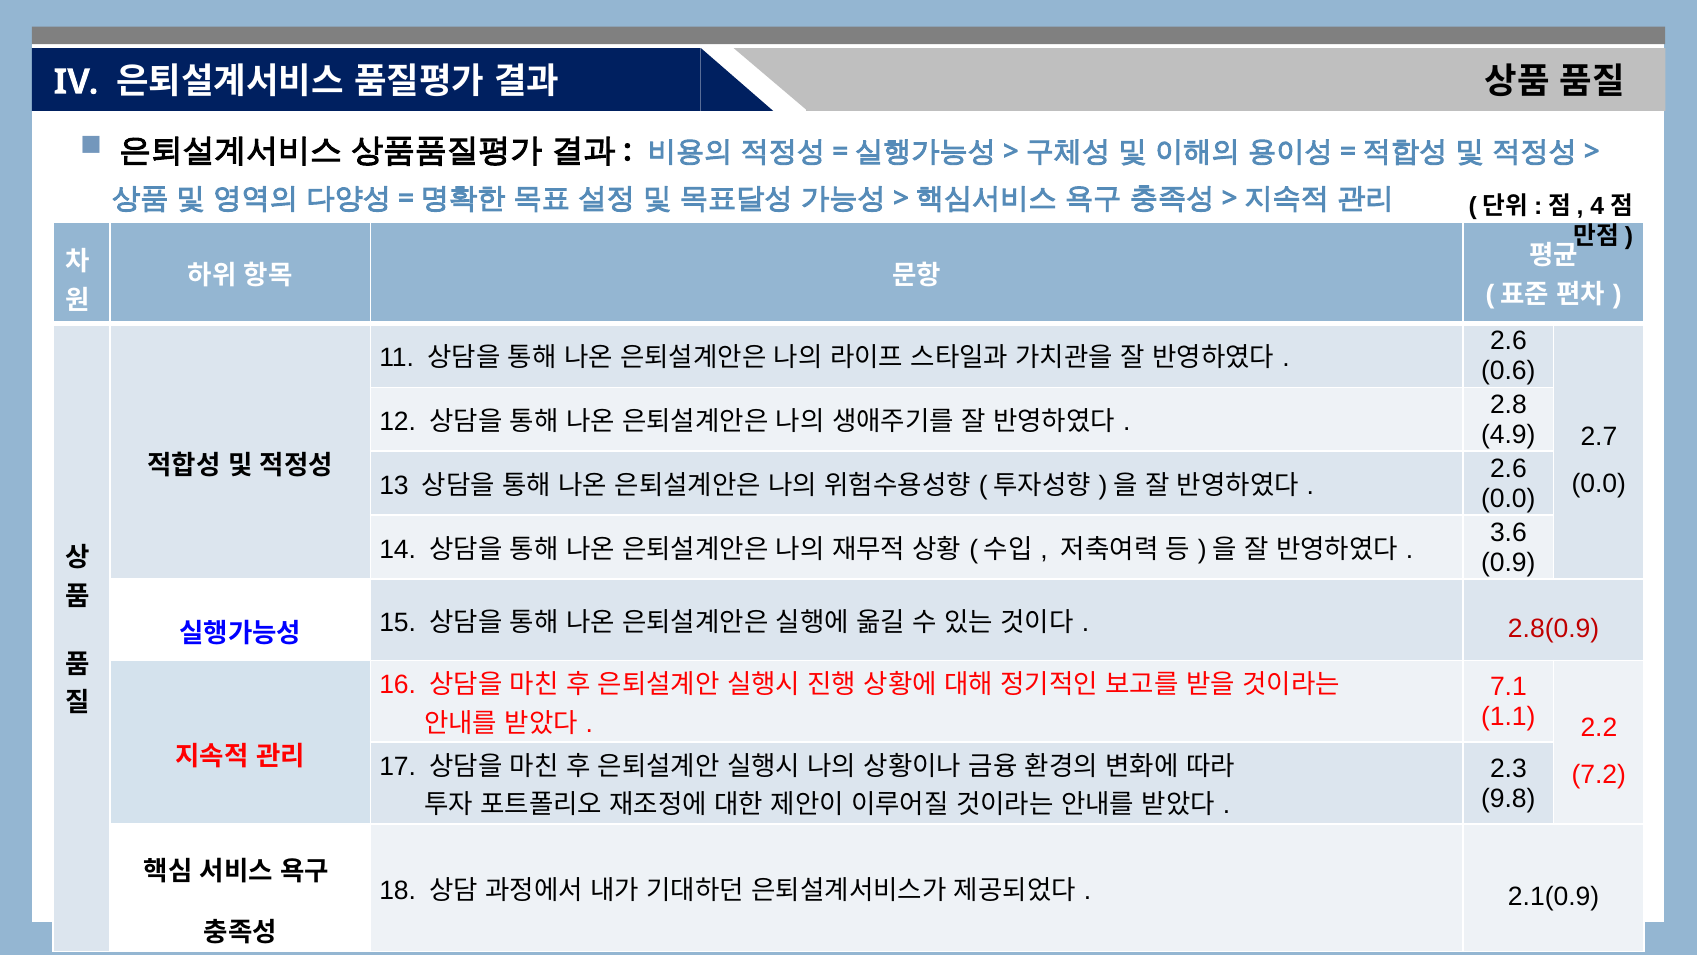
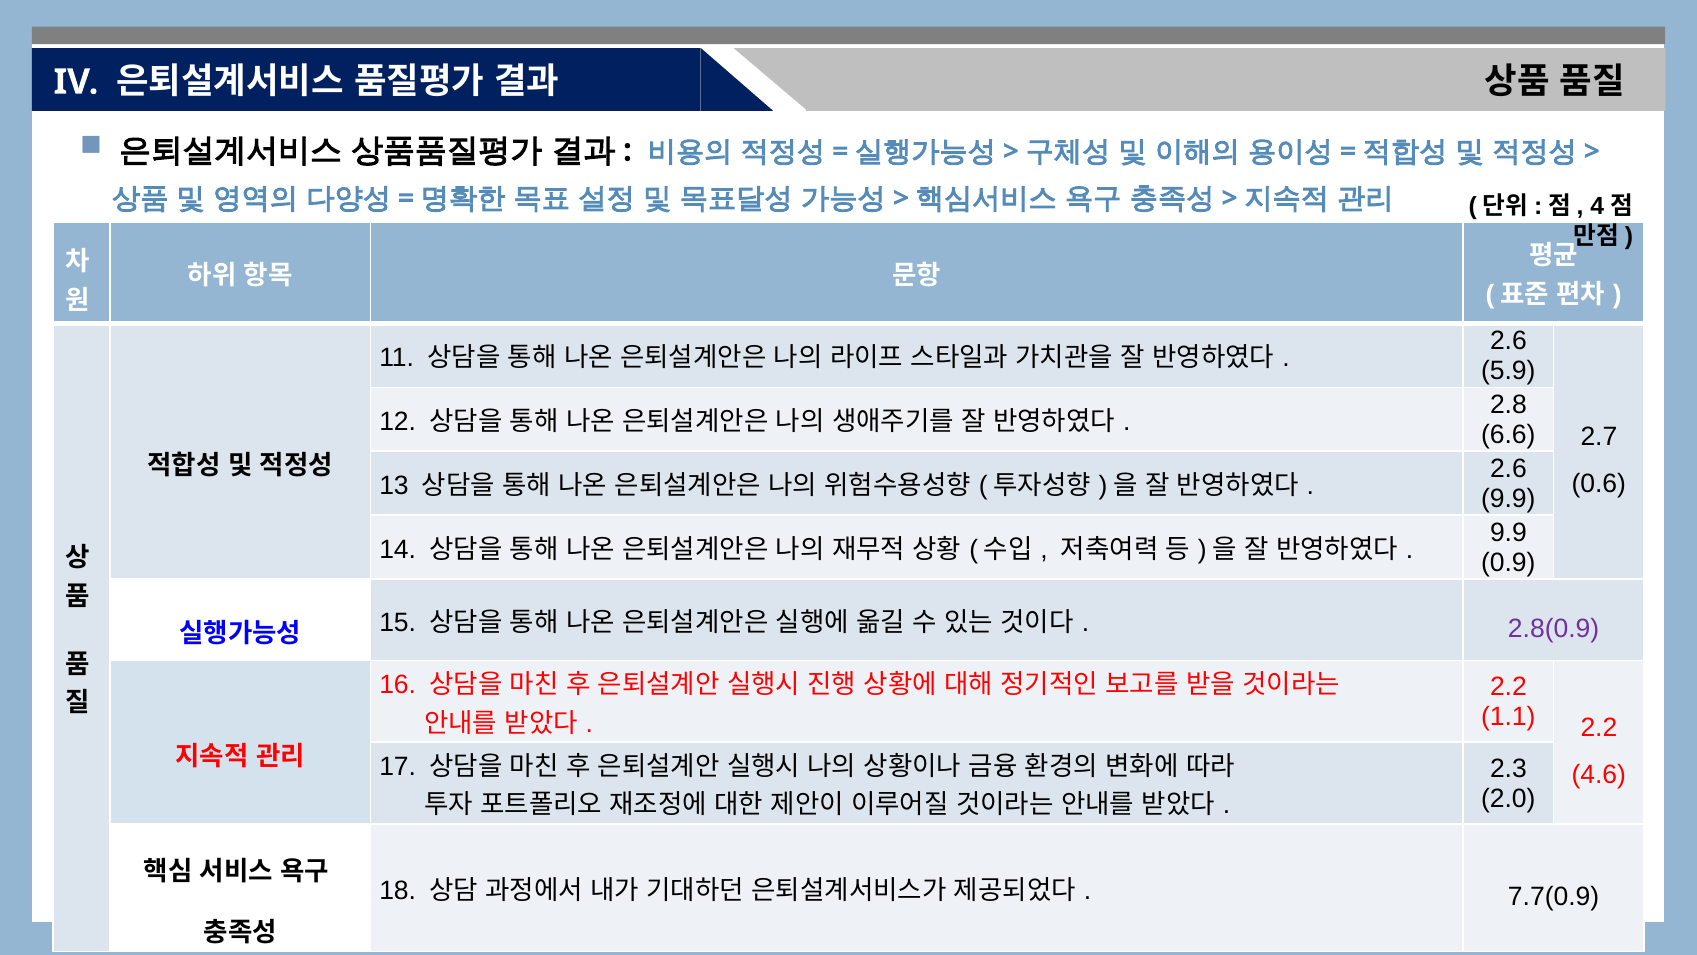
0.6: 0.6 -> 5.9
4.9: 4.9 -> 6.6
0.0 at (1599, 484): 0.0 -> 0.6
0.0 at (1508, 498): 0.0 -> 9.9
3.6 at (1508, 533): 3.6 -> 9.9
2.8(0.9 colour: red -> purple
7.1 at (1508, 687): 7.1 -> 2.2
7.2: 7.2 -> 4.6
9.8: 9.8 -> 2.0
2.1(0.9: 2.1(0.9 -> 7.7(0.9
